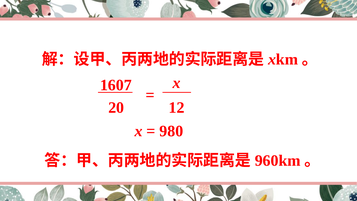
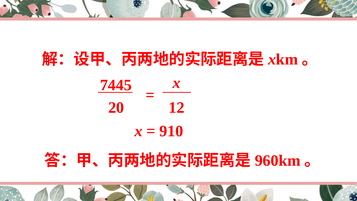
1607: 1607 -> 7445
980: 980 -> 910
